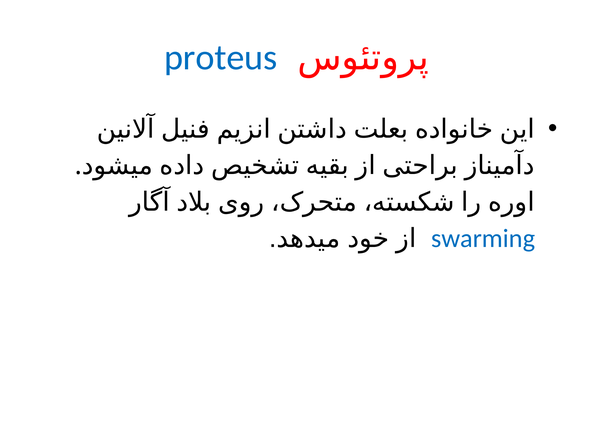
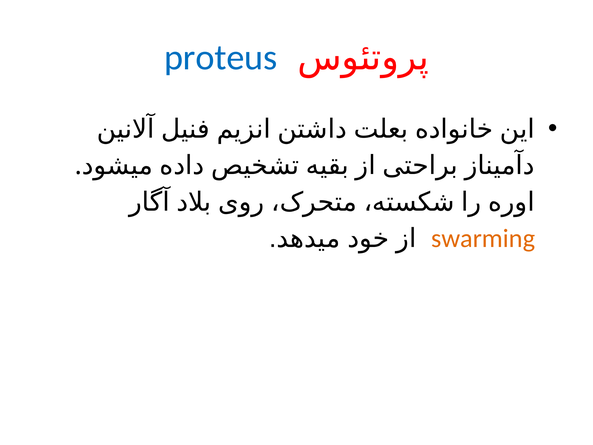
swarming colour: blue -> orange
